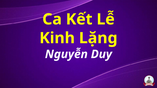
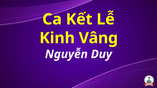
Lặng: Lặng -> Vâng
